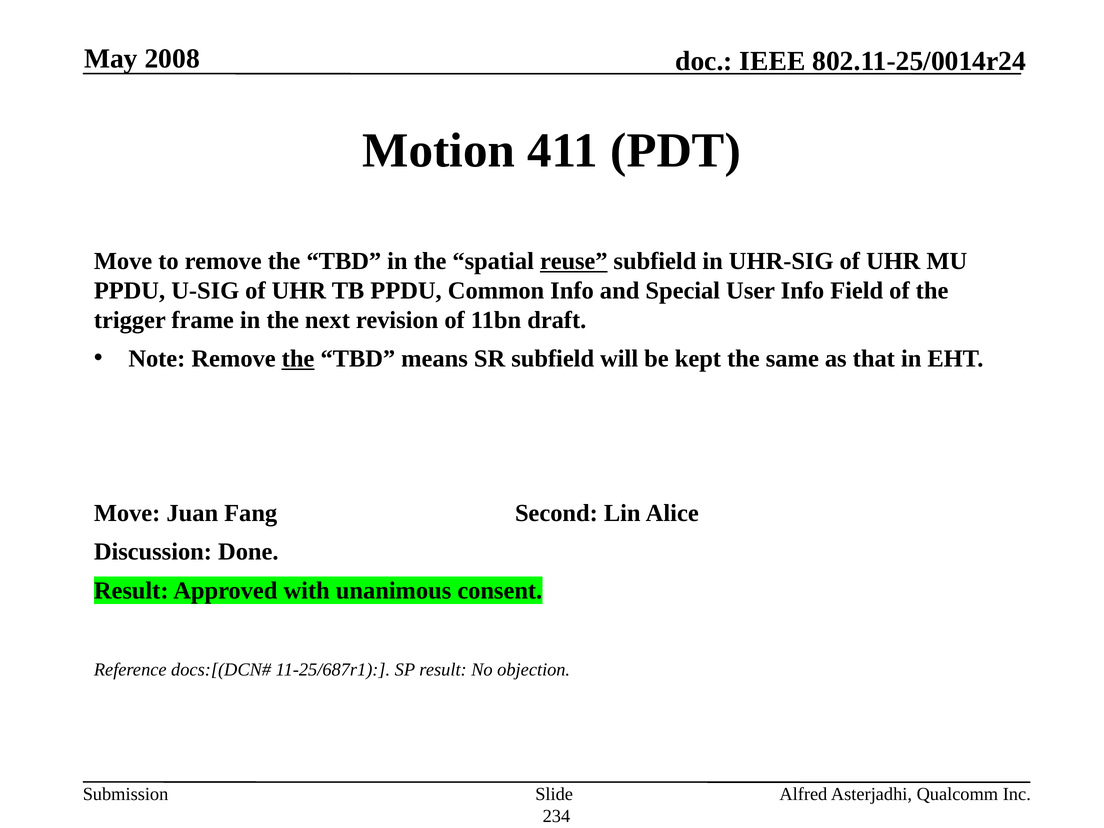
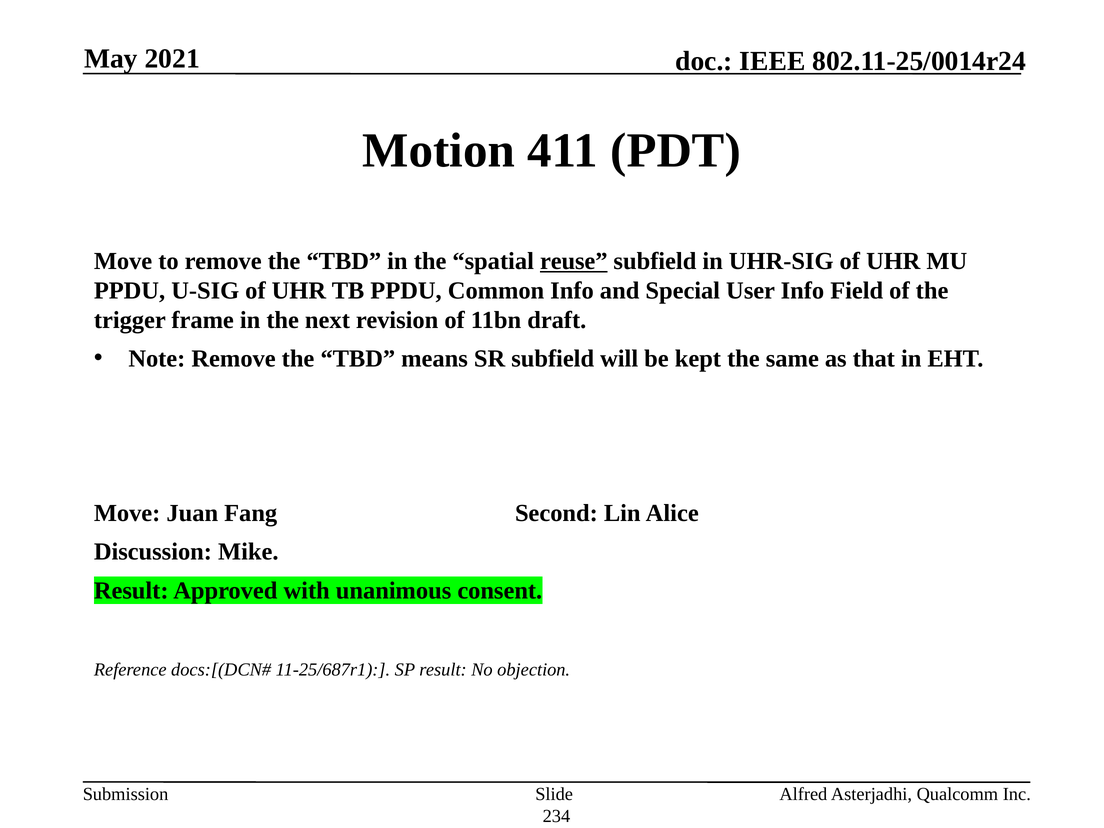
2008: 2008 -> 2021
the at (298, 359) underline: present -> none
Done: Done -> Mike
